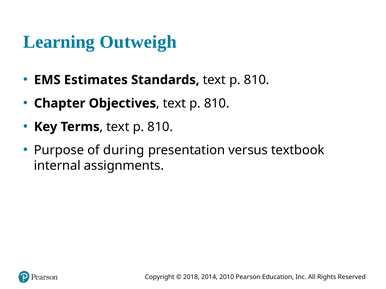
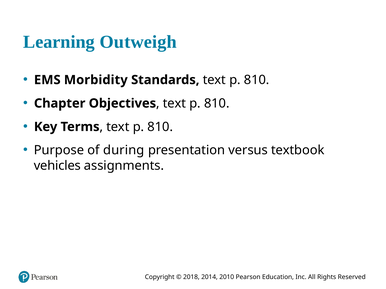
Estimates: Estimates -> Morbidity
internal: internal -> vehicles
